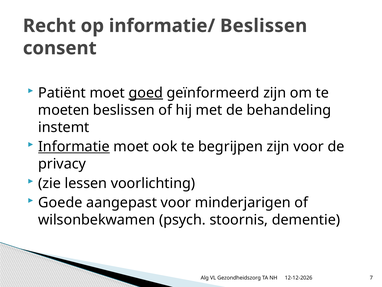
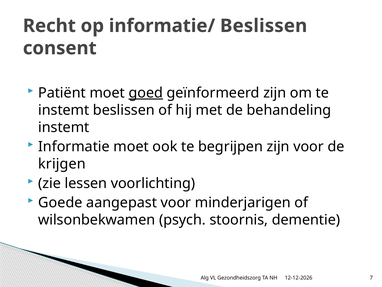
moeten at (64, 110): moeten -> instemt
Informatie underline: present -> none
privacy: privacy -> krijgen
